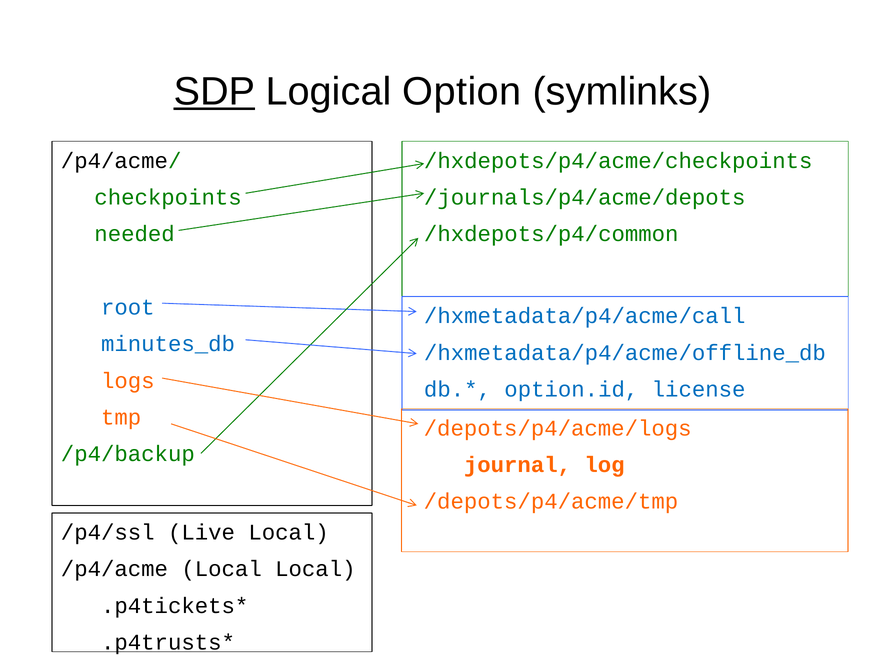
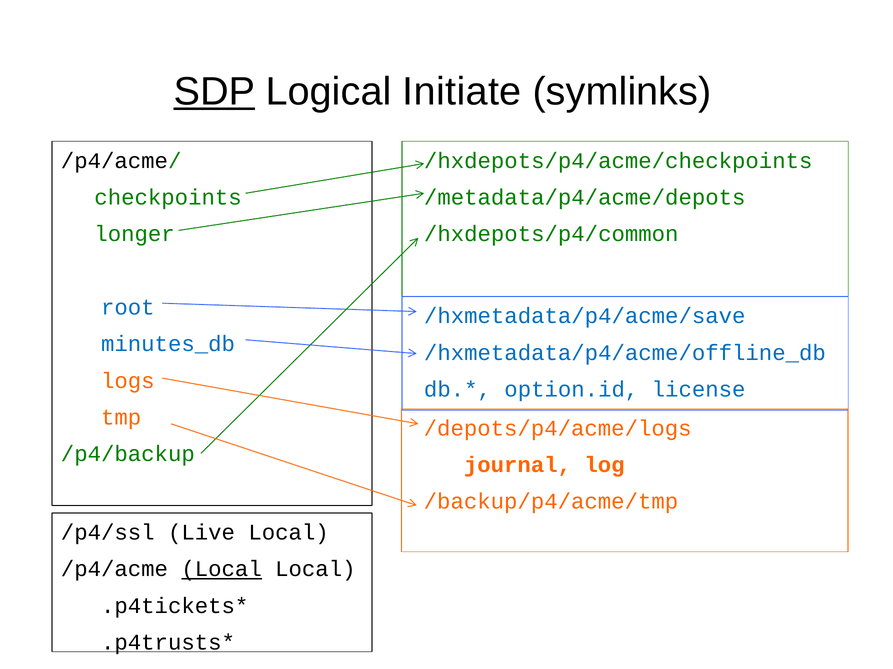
Option: Option -> Initiate
/journals/p4/acme/depots: /journals/p4/acme/depots -> /metadata/p4/acme/depots
needed: needed -> longer
/hxmetadata/p4/acme/call: /hxmetadata/p4/acme/call -> /hxmetadata/p4/acme/save
/depots/p4/acme/tmp: /depots/p4/acme/tmp -> /backup/p4/acme/tmp
Local at (222, 570) underline: none -> present
